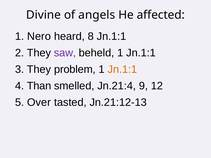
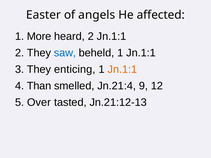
Divine: Divine -> Easter
Nero: Nero -> More
heard 8: 8 -> 2
saw colour: purple -> blue
problem: problem -> enticing
